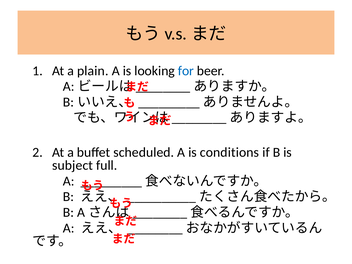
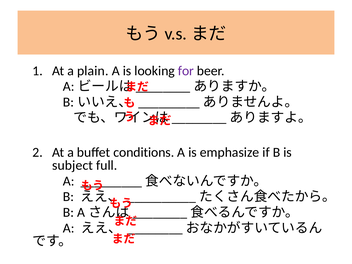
for colour: blue -> purple
scheduled: scheduled -> conditions
conditions: conditions -> emphasize
